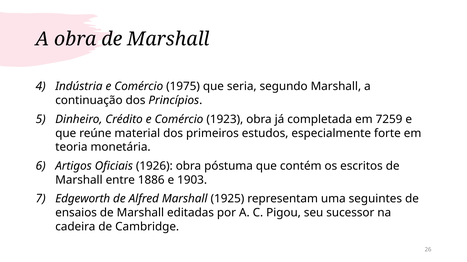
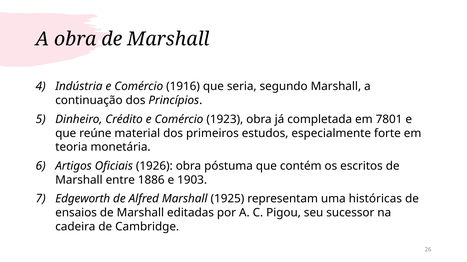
1975: 1975 -> 1916
7259: 7259 -> 7801
seguintes: seguintes -> históricas
